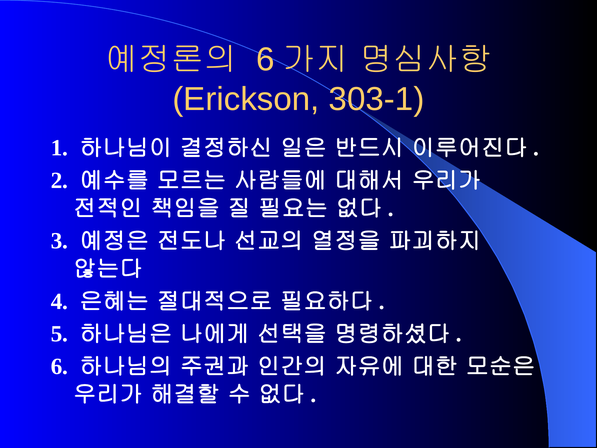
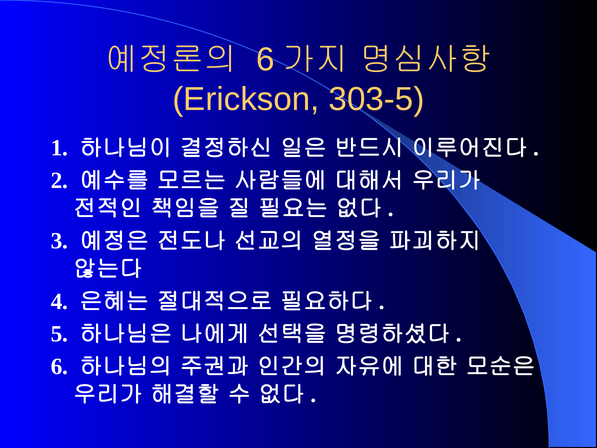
303-1: 303-1 -> 303-5
